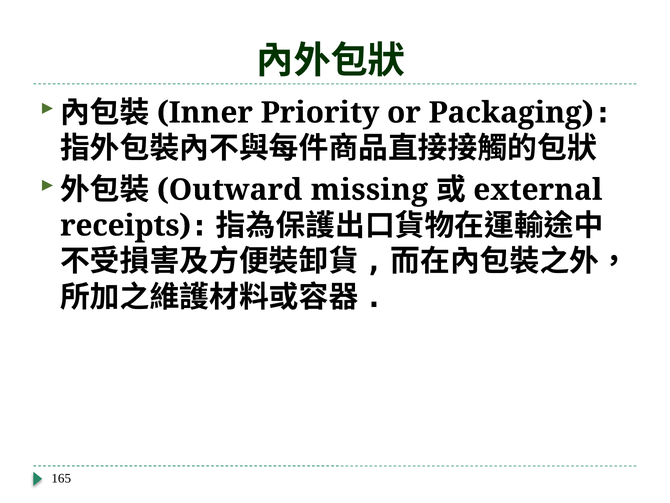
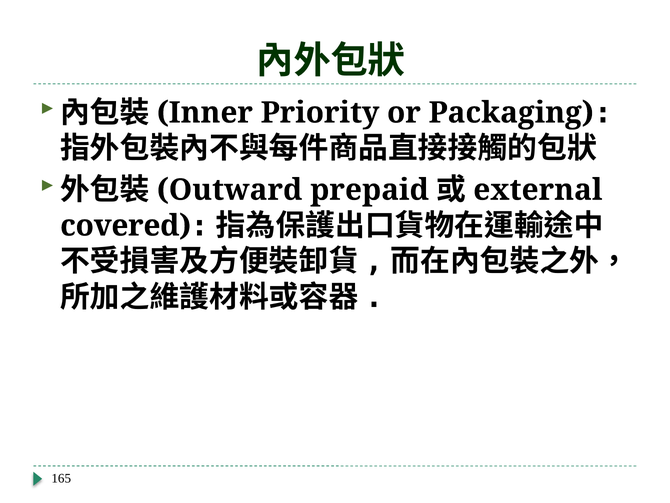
missing: missing -> prepaid
receipts: receipts -> covered
